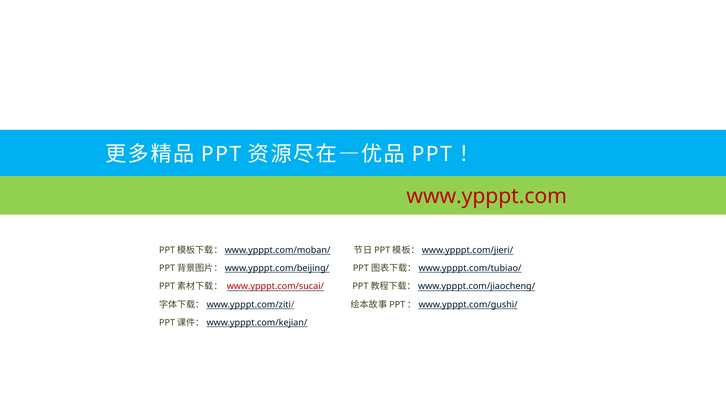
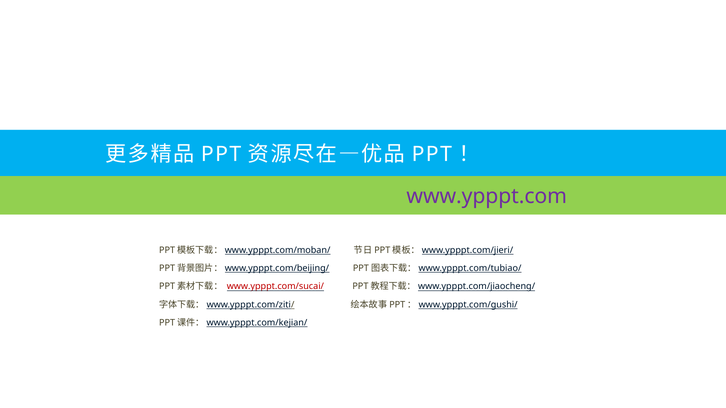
www.ypppt.com colour: red -> purple
